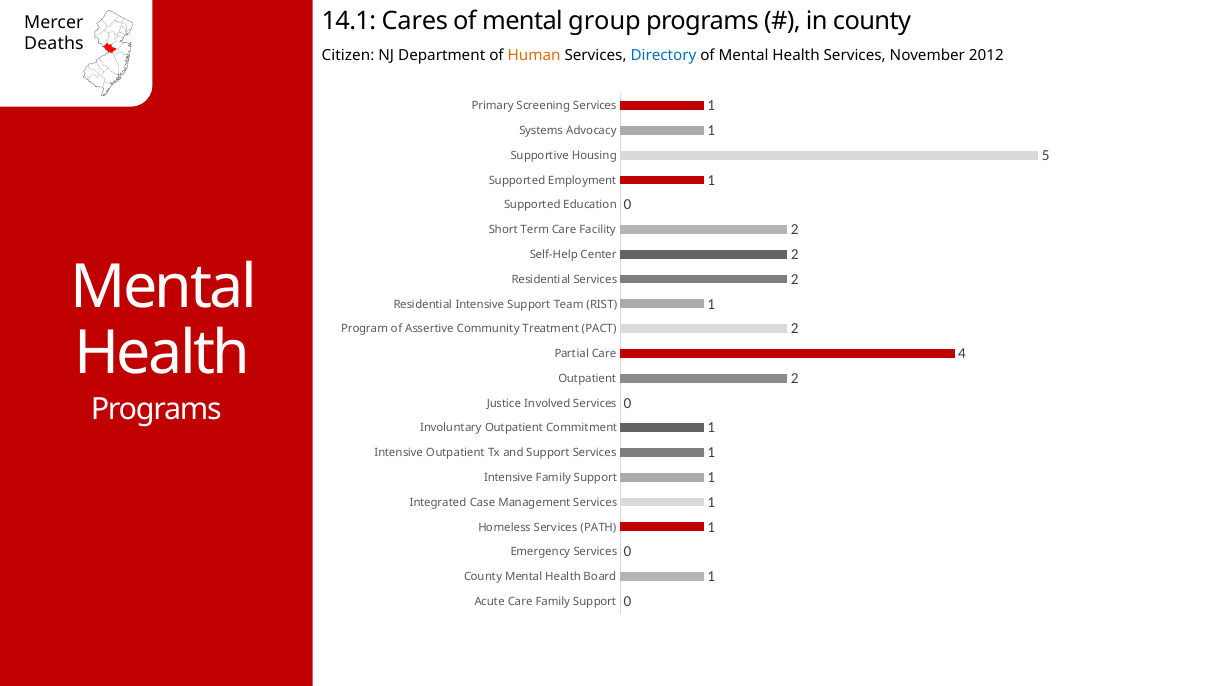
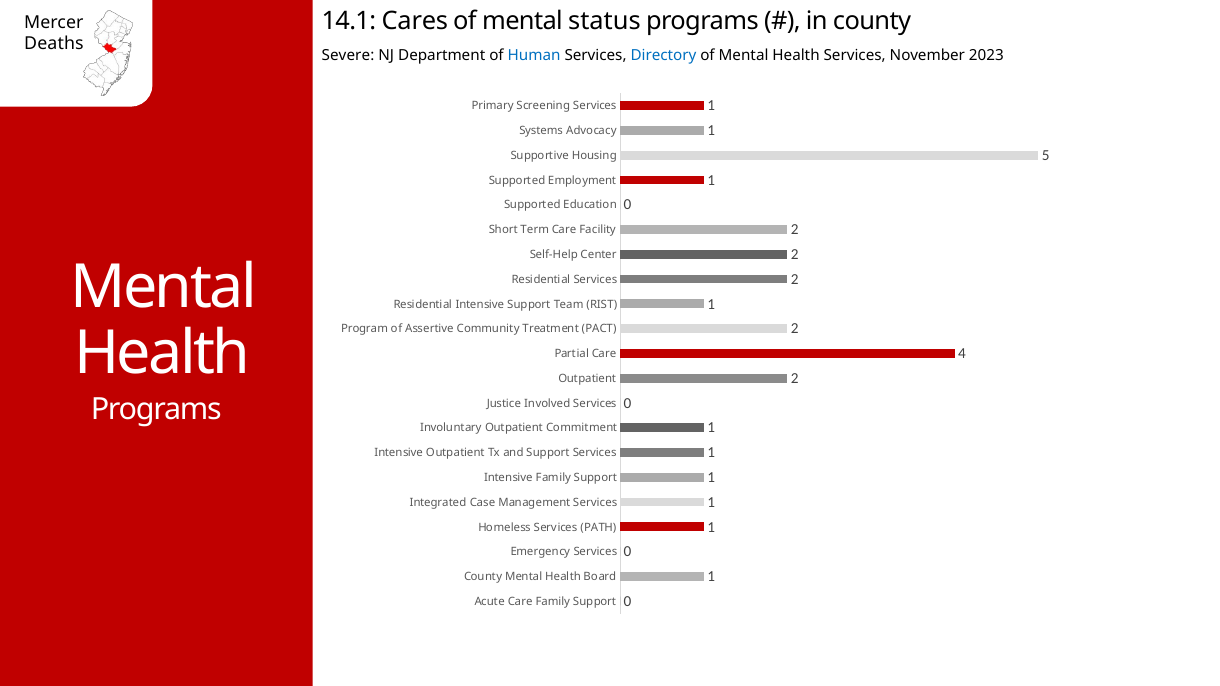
group: group -> status
Citizen: Citizen -> Severe
Human colour: orange -> blue
2012: 2012 -> 2023
